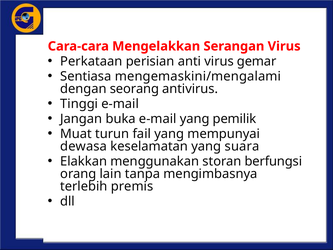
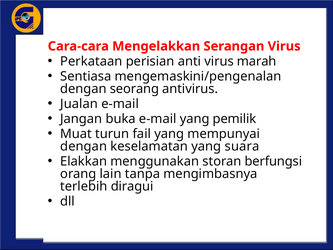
gemar: gemar -> marah
mengemaskini/mengalami: mengemaskini/mengalami -> mengemaskini/pengenalan
Tinggi: Tinggi -> Jualan
dewasa at (84, 146): dewasa -> dengan
premis: premis -> diragui
